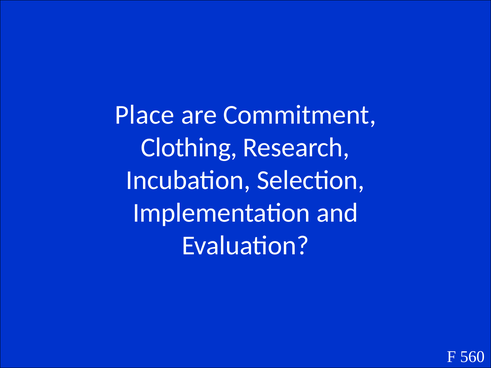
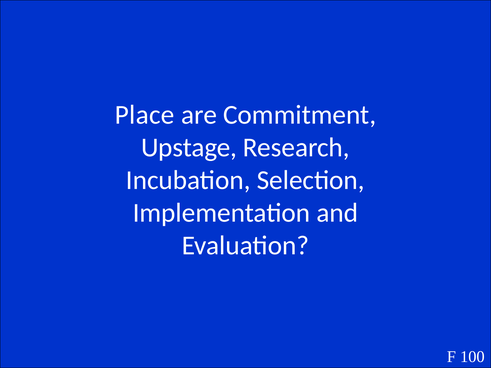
Clothing: Clothing -> Upstage
560: 560 -> 100
